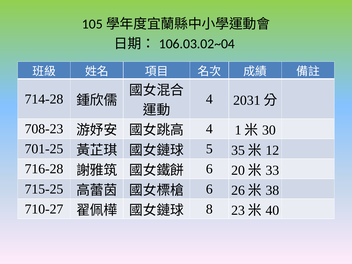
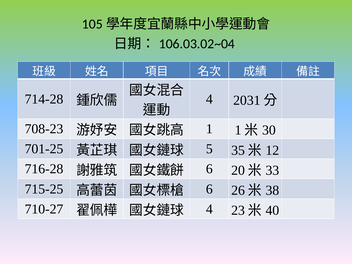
4 at (209, 129): 4 -> 1
8 at (209, 209): 8 -> 4
